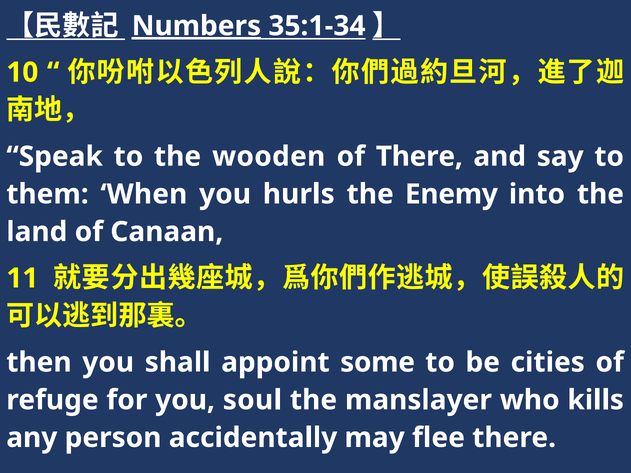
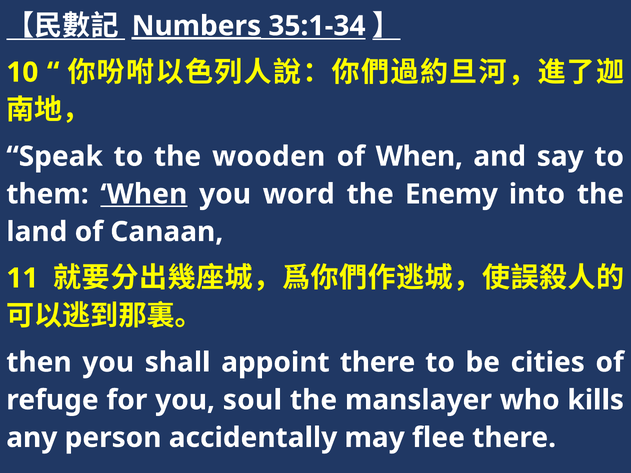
of There: There -> When
When at (144, 194) underline: none -> present
hurls: hurls -> word
appoint some: some -> there
